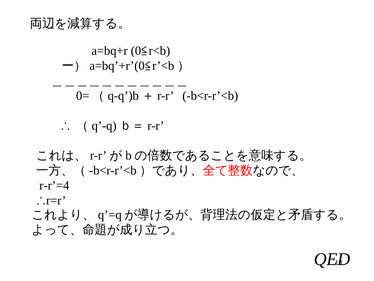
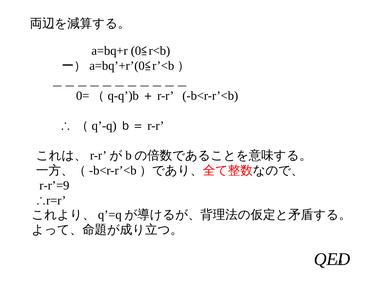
r-r’=4: r-r’=4 -> r-r’=9
